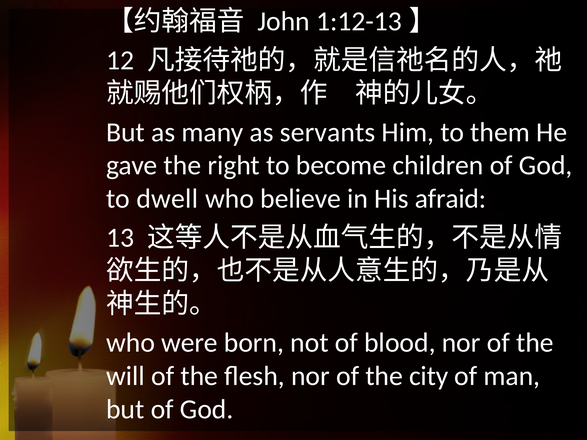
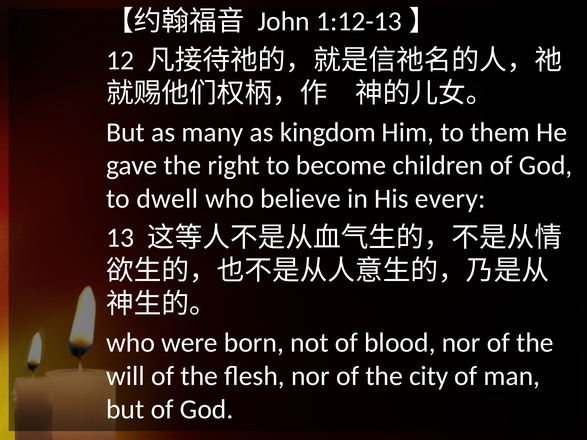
servants: servants -> kingdom
afraid: afraid -> every
